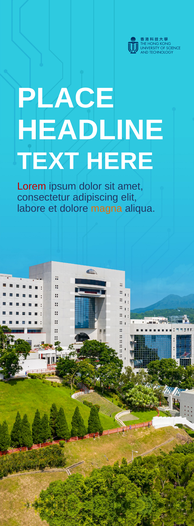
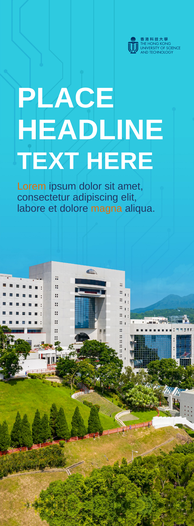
Lorem colour: red -> orange
